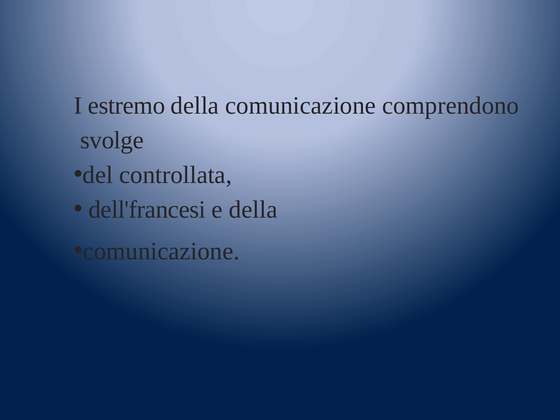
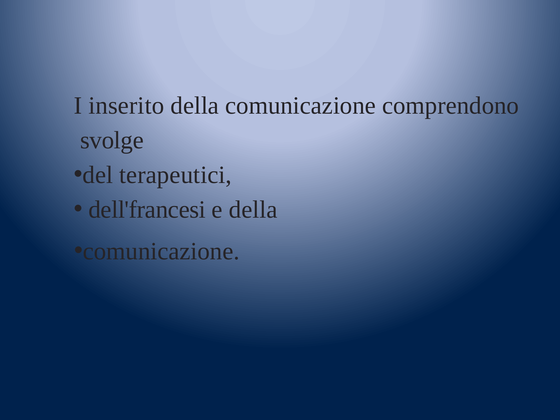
estremo: estremo -> inserito
controllata: controllata -> terapeutici
